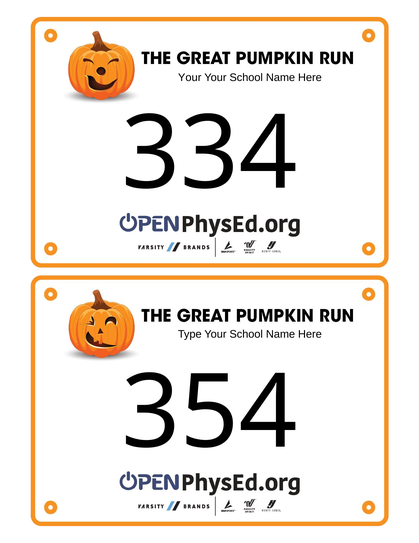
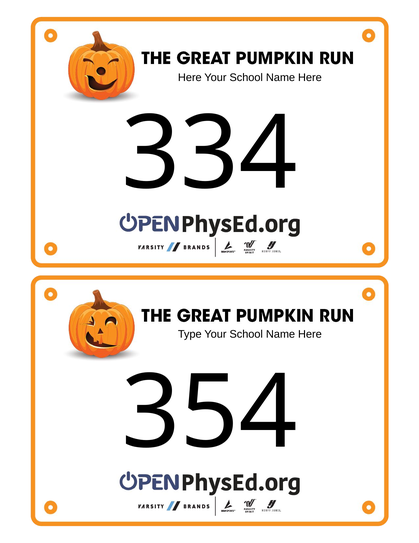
Your at (190, 78): Your -> Here
